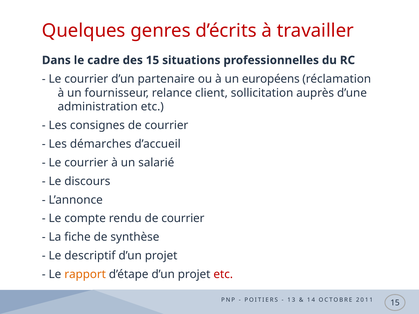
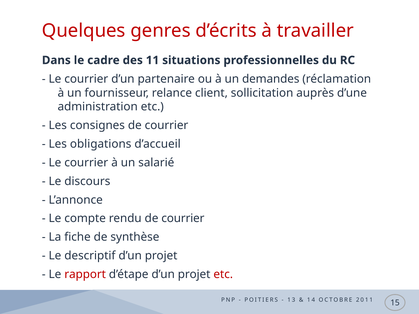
des 15: 15 -> 11
européens: européens -> demandes
démarches: démarches -> obligations
rapport colour: orange -> red
